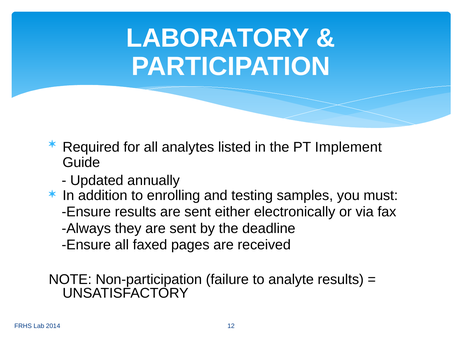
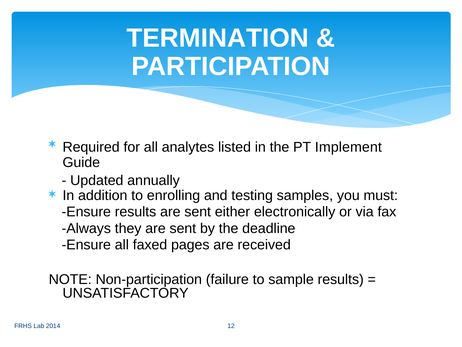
LABORATORY: LABORATORY -> TERMINATION
analyte: analyte -> sample
